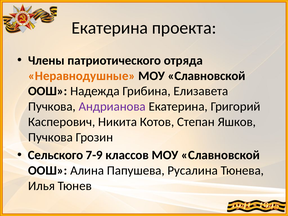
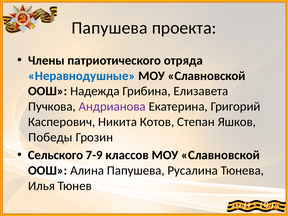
Екатерина at (110, 28): Екатерина -> Папушева
Неравнодушные colour: orange -> blue
Пучкова at (50, 137): Пучкова -> Победы
